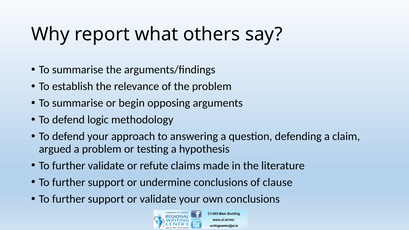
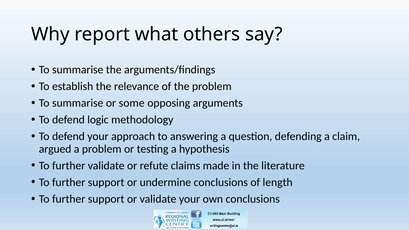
begin: begin -> some
clause: clause -> length
